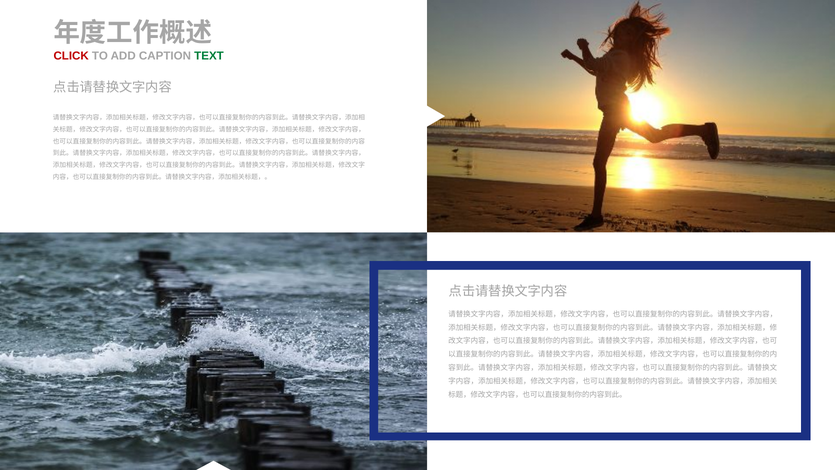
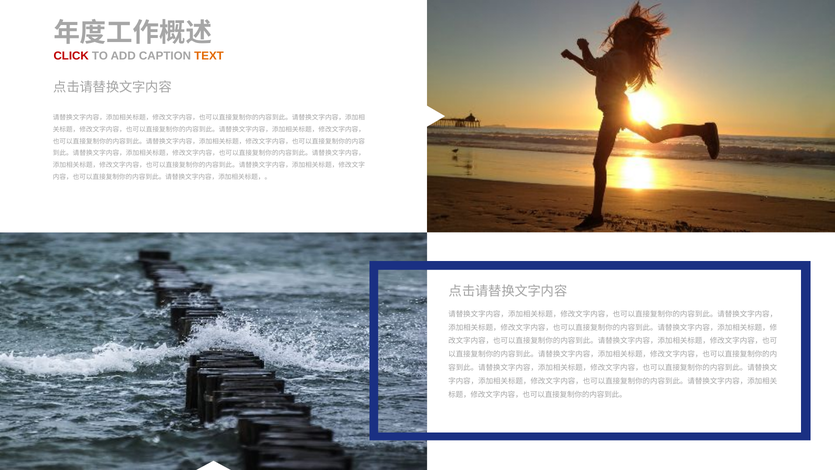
TEXT colour: green -> orange
